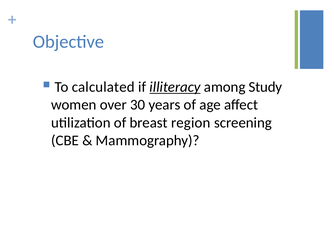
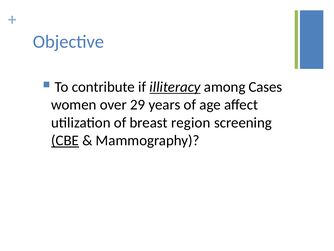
calculated: calculated -> contribute
Study: Study -> Cases
30: 30 -> 29
CBE underline: none -> present
